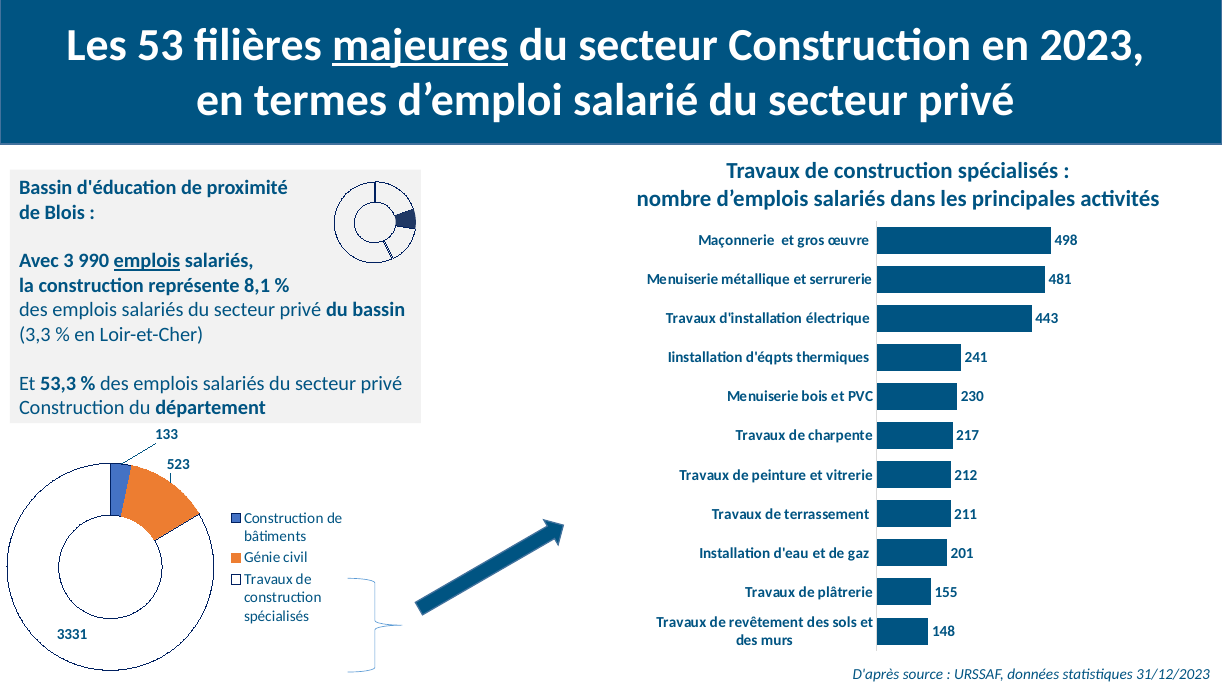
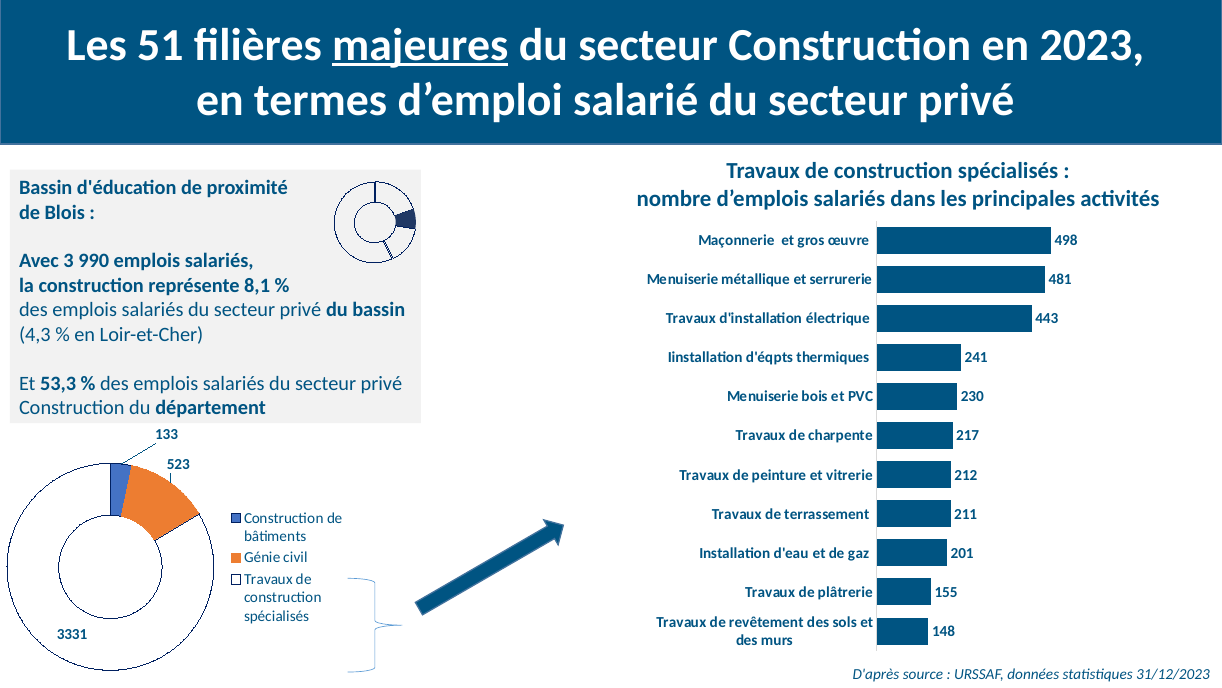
53: 53 -> 51
emplois at (147, 261) underline: present -> none
3,3: 3,3 -> 4,3
